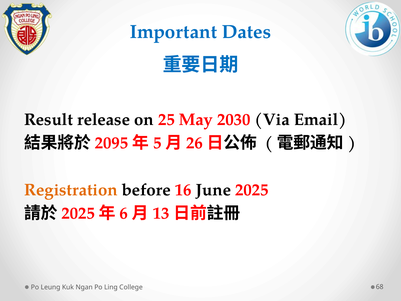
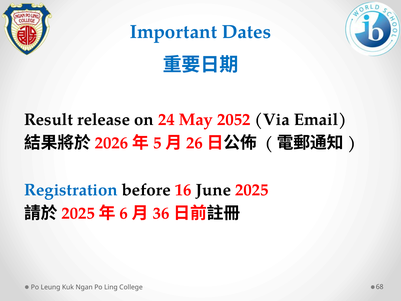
25: 25 -> 24
2030: 2030 -> 2052
2095: 2095 -> 2026
Registration colour: orange -> blue
13: 13 -> 36
